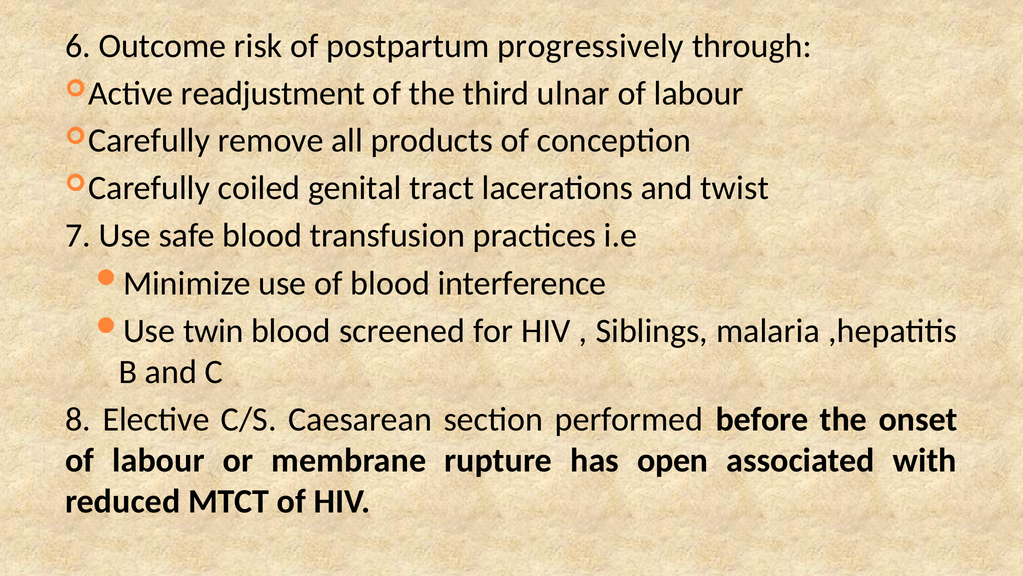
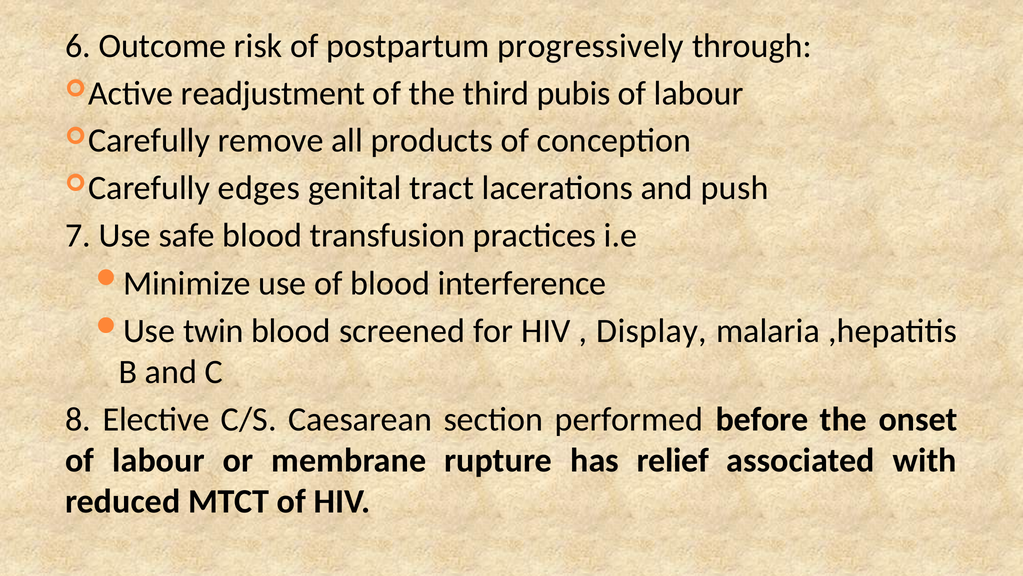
ulnar: ulnar -> pubis
coiled: coiled -> edges
twist: twist -> push
Siblings: Siblings -> Display
open: open -> relief
